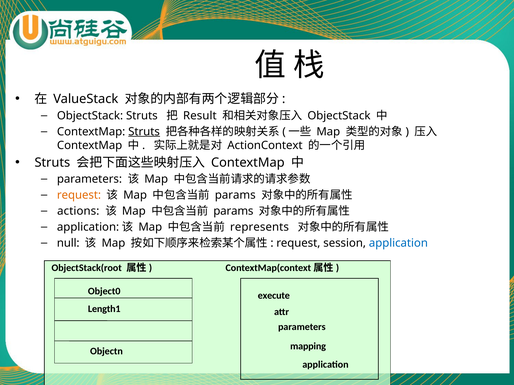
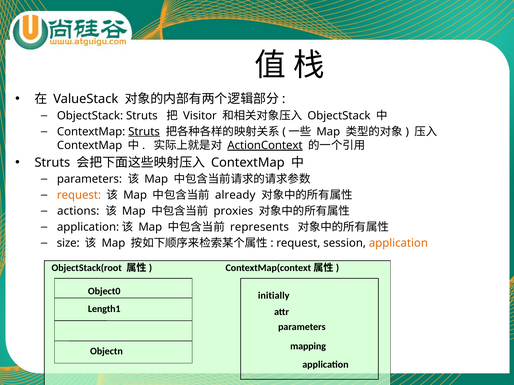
Result: Result -> Visitor
ActionContext underline: none -> present
params at (235, 195): params -> already
params at (233, 211): params -> proxies
null: null -> size
application at (398, 243) colour: blue -> orange
execute: execute -> initially
